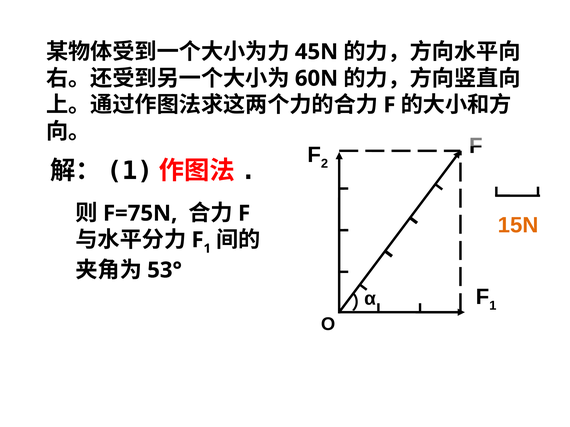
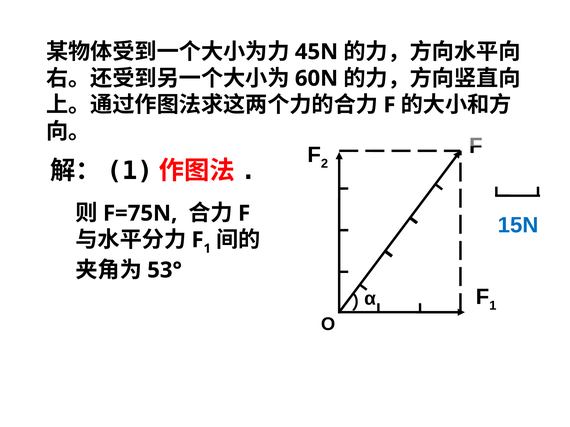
15N colour: orange -> blue
